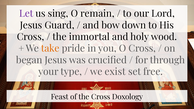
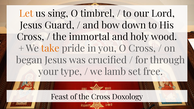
Let colour: purple -> orange
remain: remain -> timbrel
exist: exist -> lamb
